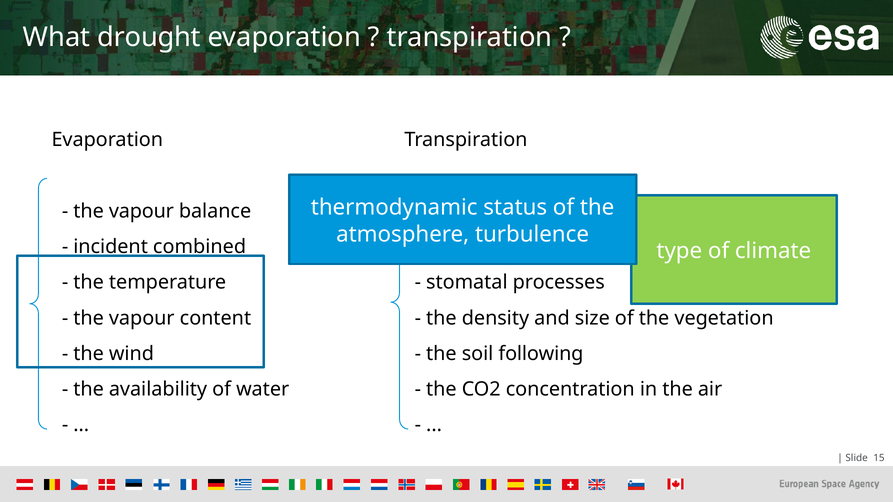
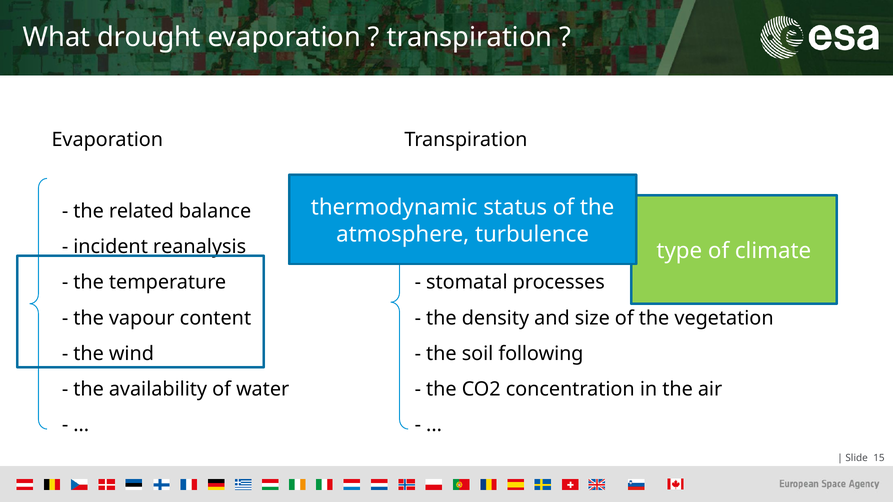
vapour at (141, 211): vapour -> related
combined: combined -> reanalysis
